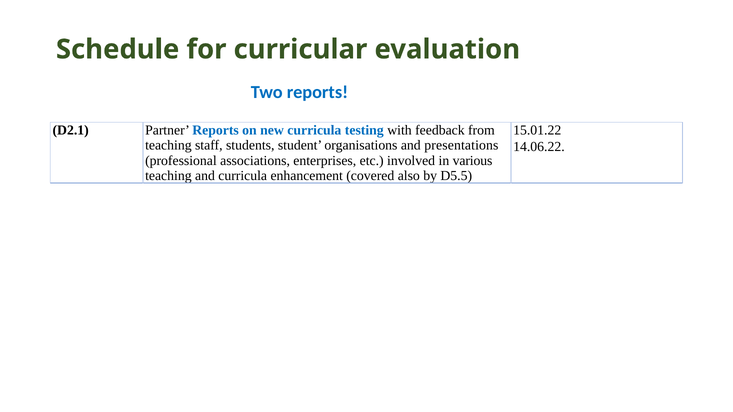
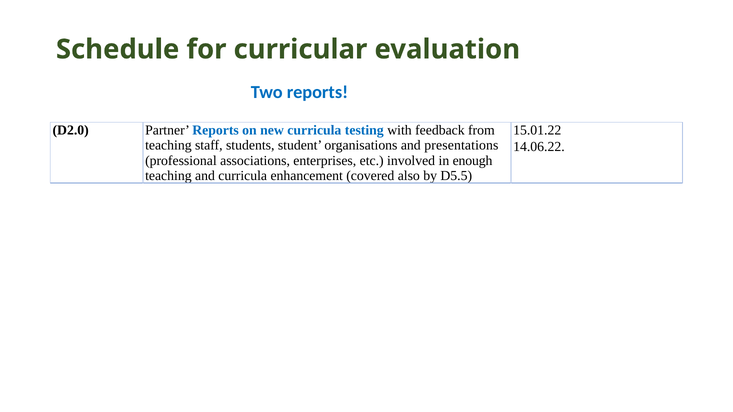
D2.1: D2.1 -> D2.0
various: various -> enough
